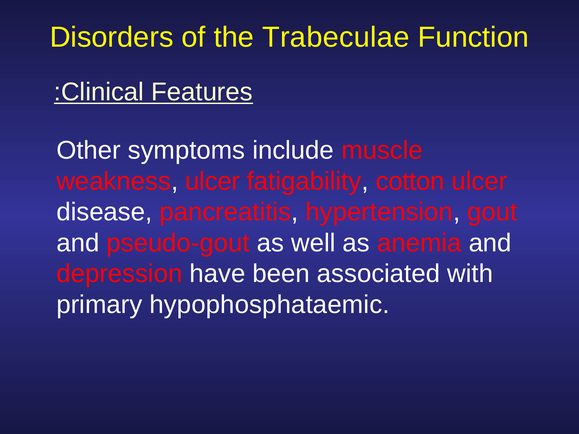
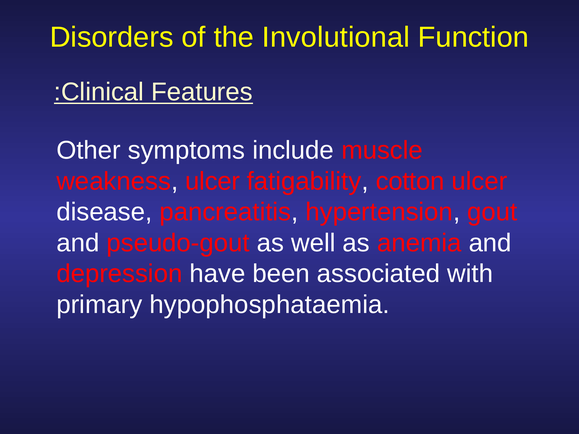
Trabeculae: Trabeculae -> Involutional
hypophosphataemic: hypophosphataemic -> hypophosphataemia
